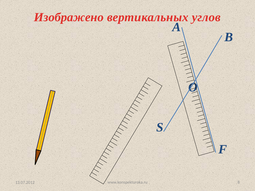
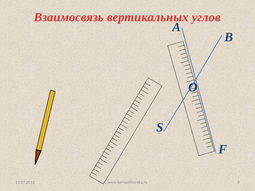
Изображено: Изображено -> Взаимосвязь
